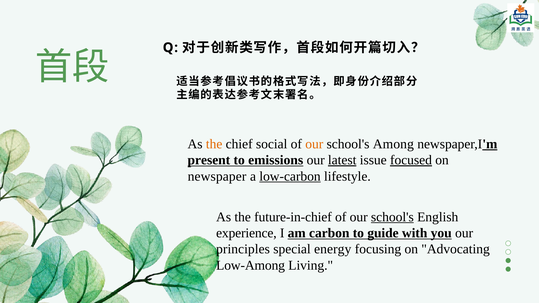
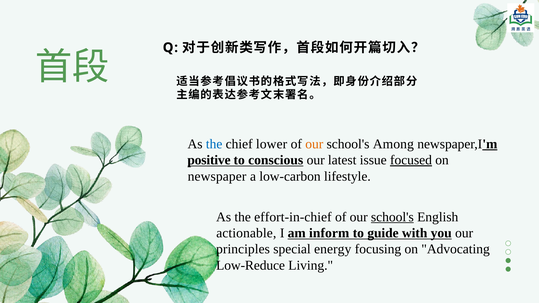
the at (214, 144) colour: orange -> blue
social: social -> lower
present: present -> positive
emissions: emissions -> conscious
latest underline: present -> none
low-carbon underline: present -> none
future-in-chief: future-in-chief -> effort-in-chief
experience: experience -> actionable
carbon: carbon -> inform
Low-Among: Low-Among -> Low-Reduce
